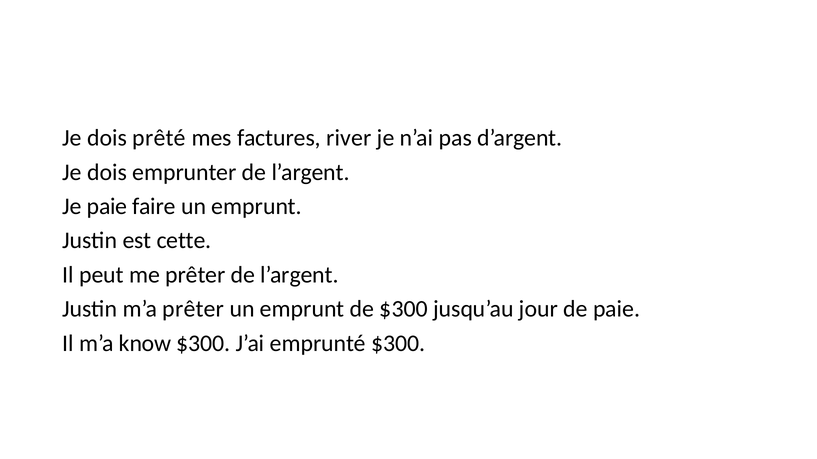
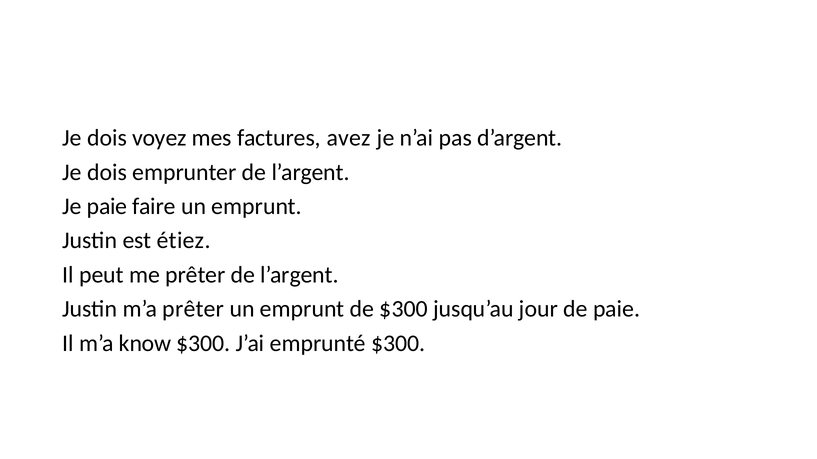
prêté: prêté -> voyez
river: river -> avez
cette: cette -> étiez
